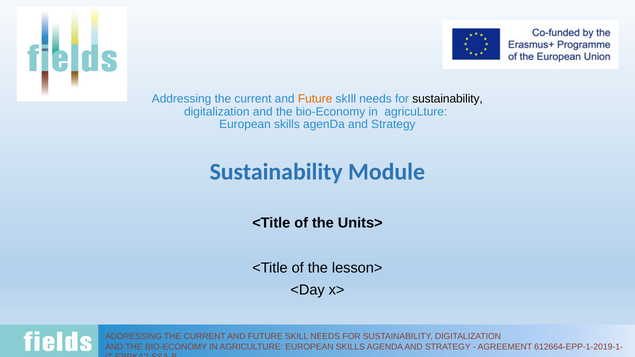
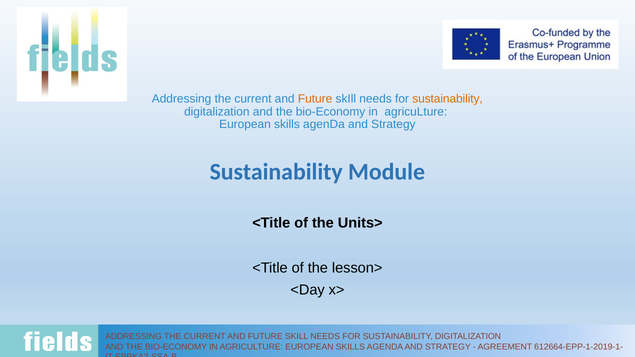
sustainability at (448, 99) colour: black -> orange
